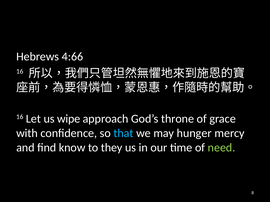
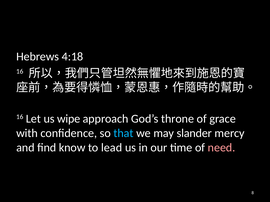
4:66: 4:66 -> 4:18
hunger: hunger -> slander
they: they -> lead
need colour: light green -> pink
